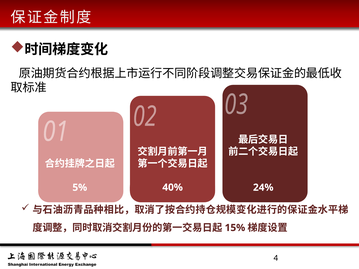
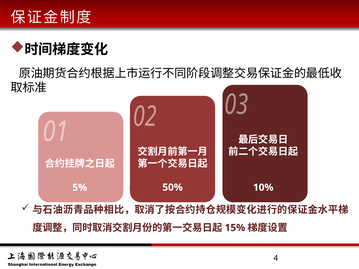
40%: 40% -> 50%
24%: 24% -> 10%
